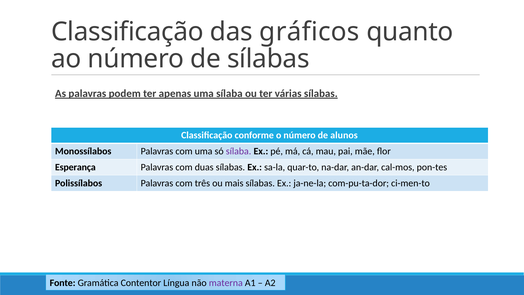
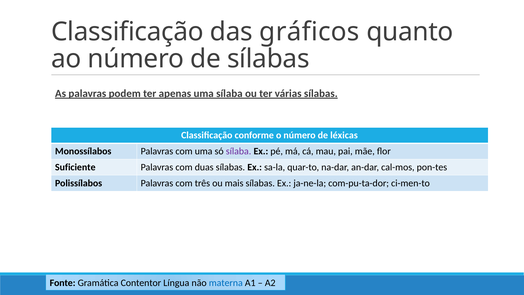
alunos: alunos -> léxicas
Esperança: Esperança -> Suficiente
materna colour: purple -> blue
